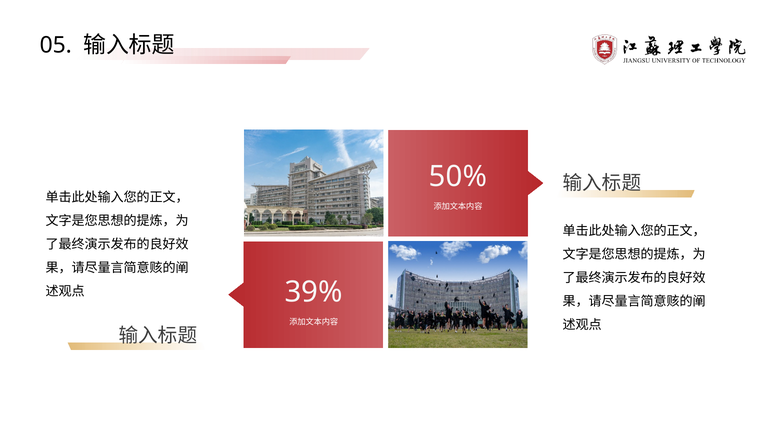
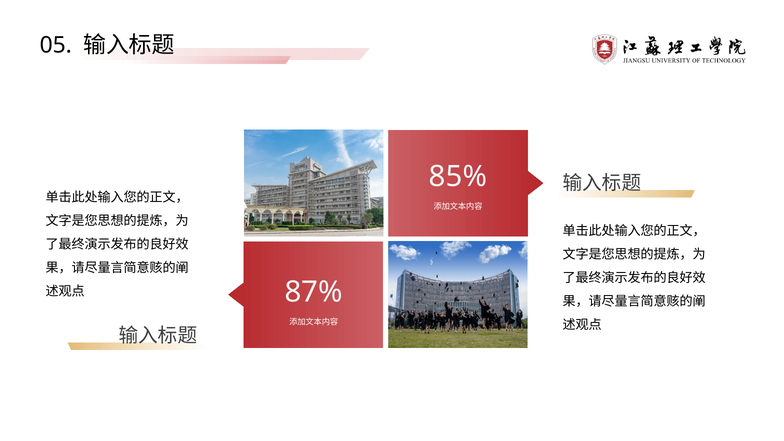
50%: 50% -> 85%
39%: 39% -> 87%
